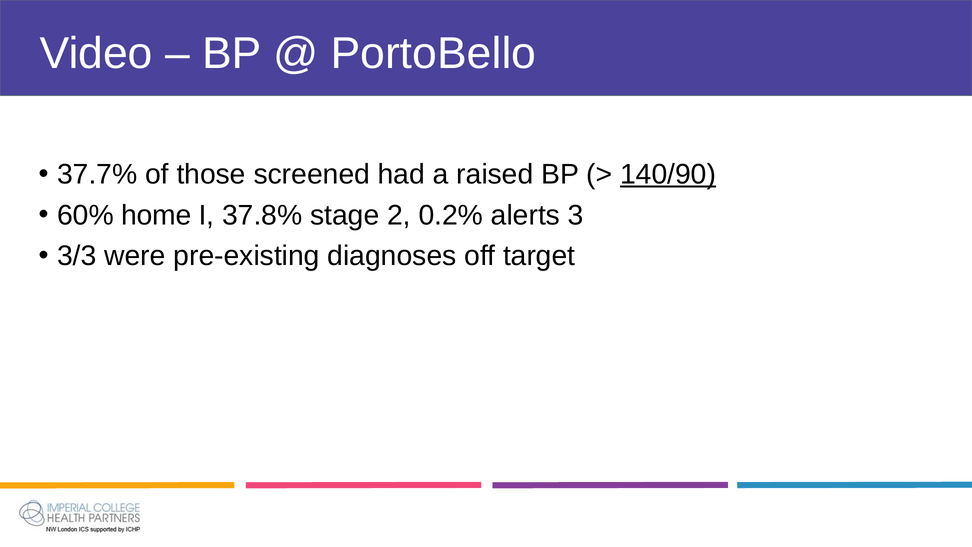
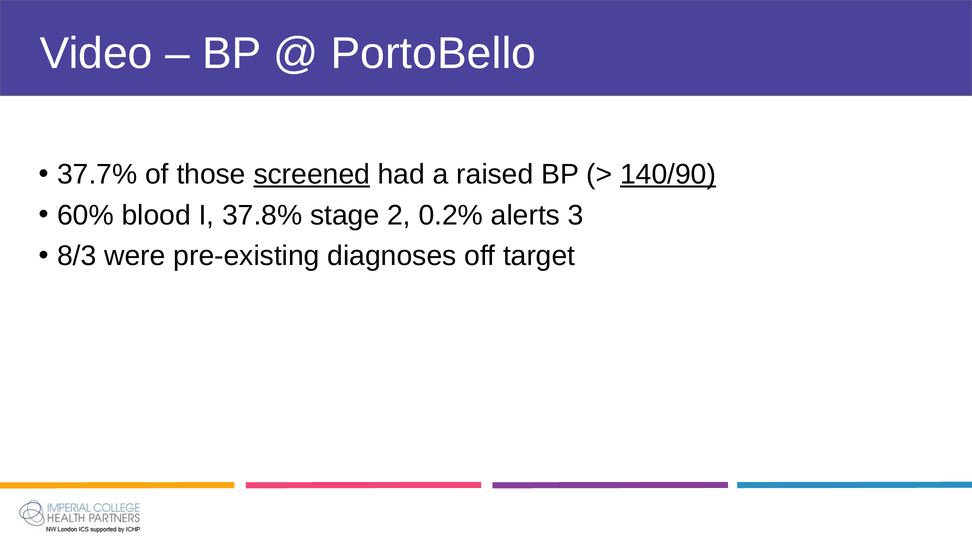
screened underline: none -> present
home: home -> blood
3/3: 3/3 -> 8/3
